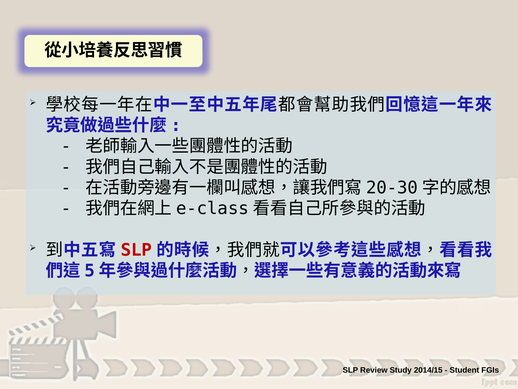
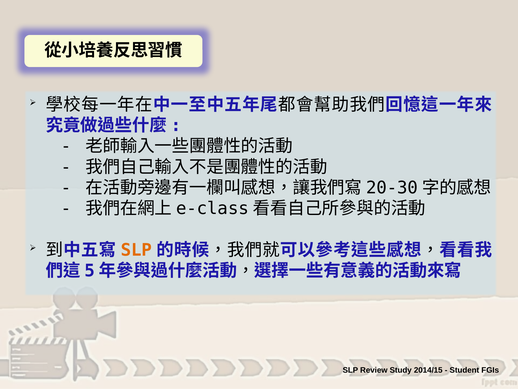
SLP at (136, 250) colour: red -> orange
